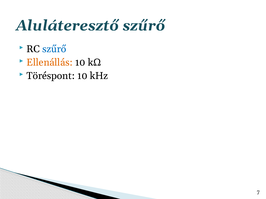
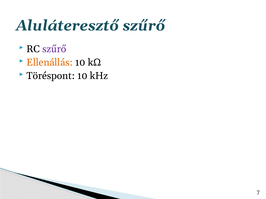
szűrő at (54, 49) colour: blue -> purple
